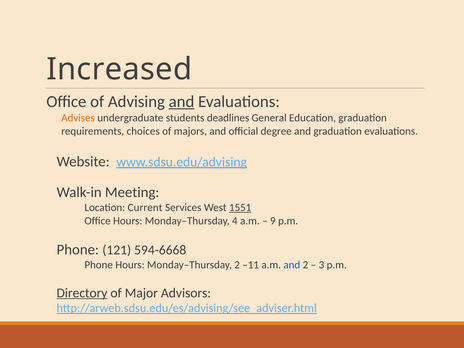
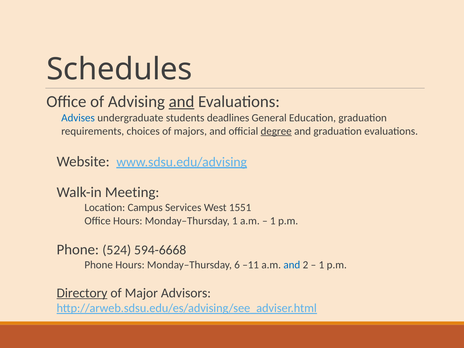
Increased: Increased -> Schedules
Advises colour: orange -> blue
degree underline: none -> present
Current: Current -> Campus
1551 underline: present -> none
Monday–Thursday 4: 4 -> 1
9 at (273, 221): 9 -> 1
121: 121 -> 524
Monday–Thursday 2: 2 -> 6
3 at (321, 265): 3 -> 1
